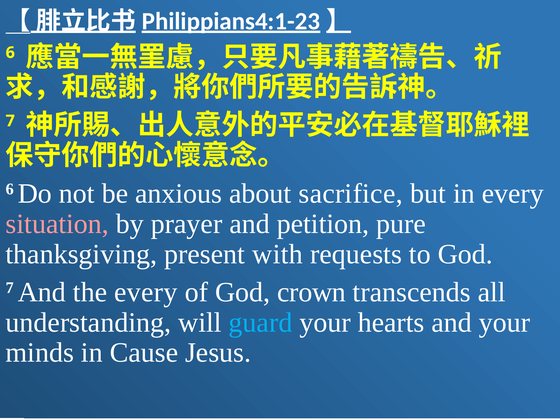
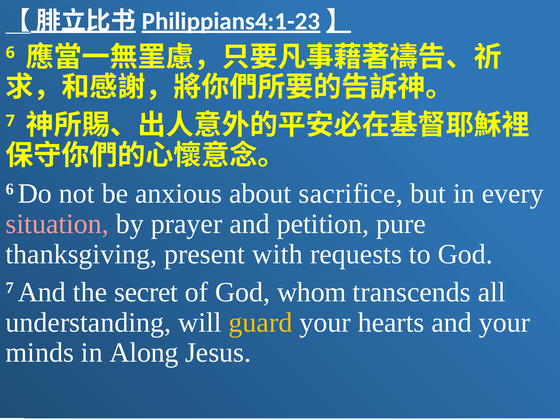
the every: every -> secret
crown: crown -> whom
guard colour: light blue -> yellow
Cause: Cause -> Along
